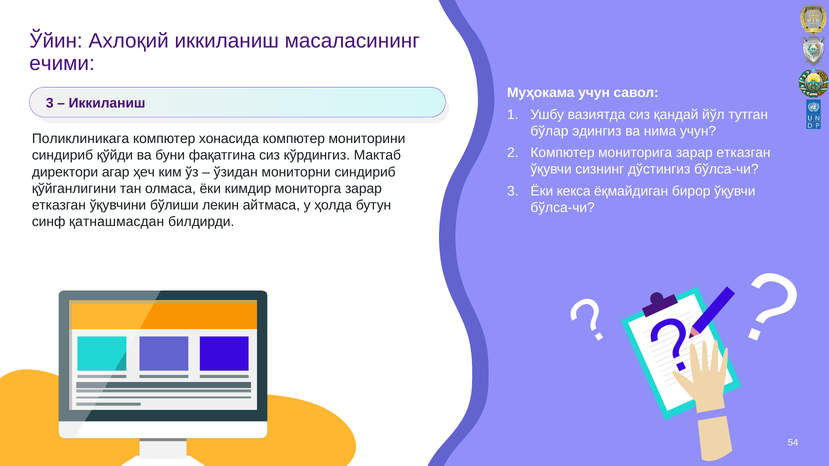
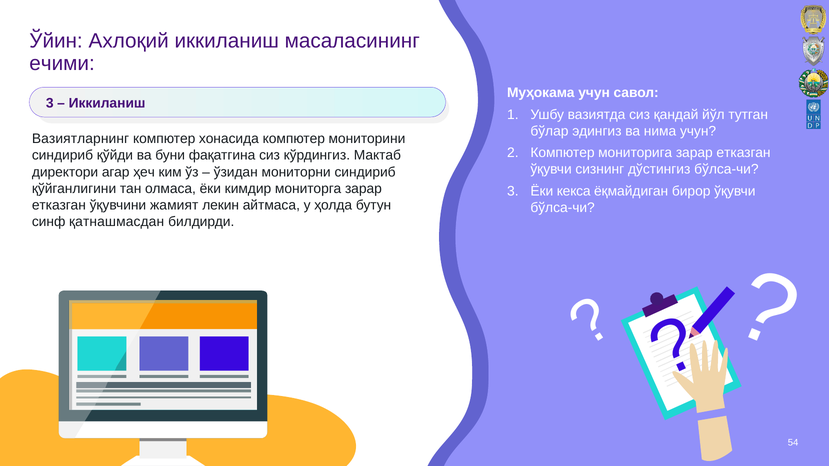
Поликлиникага: Поликлиникага -> Вазиятларнинг
бўлиши: бўлиши -> жамият
